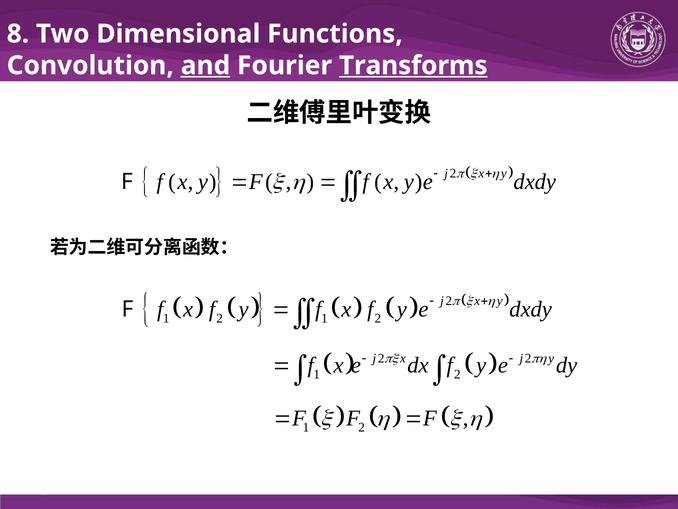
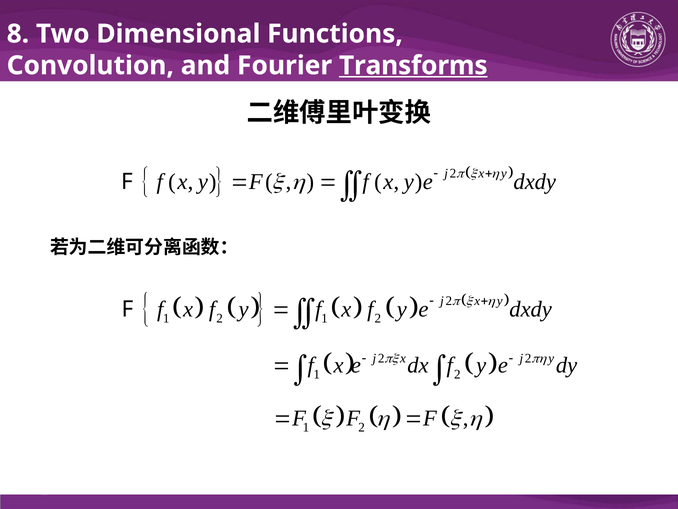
and underline: present -> none
